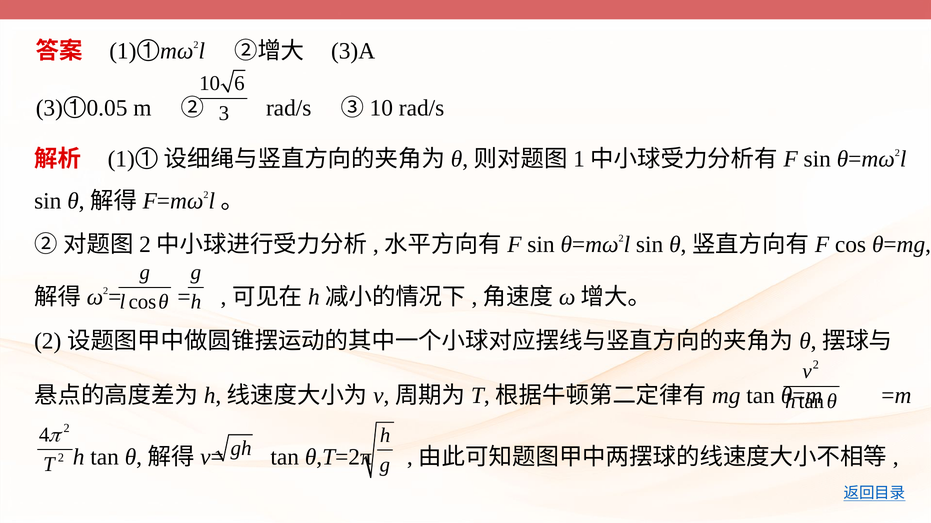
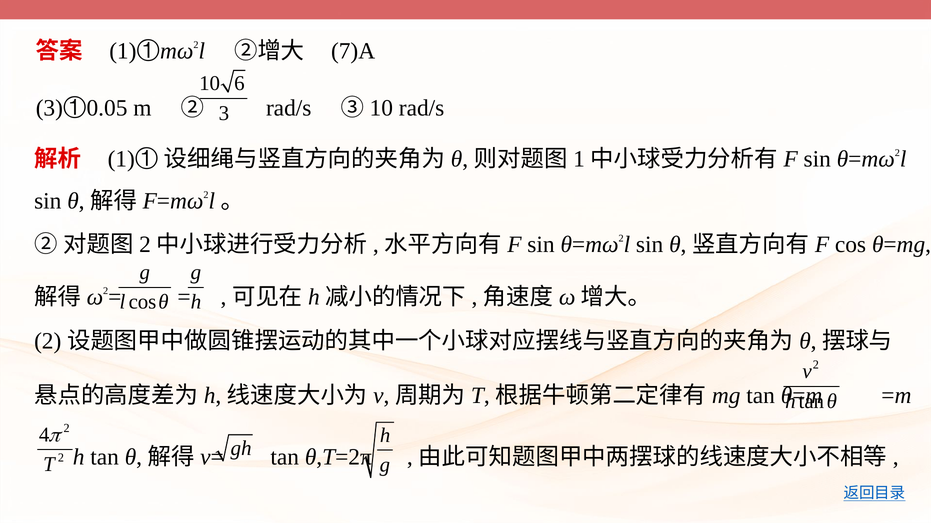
3)A: 3)A -> 7)A
